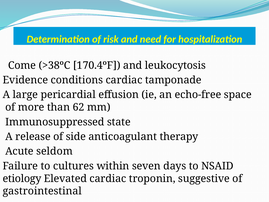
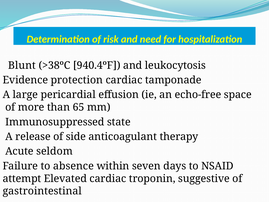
Come: Come -> Blunt
170.4ºF: 170.4ºF -> 940.4ºF
conditions: conditions -> protection
62: 62 -> 65
cultures: cultures -> absence
etiology: etiology -> attempt
